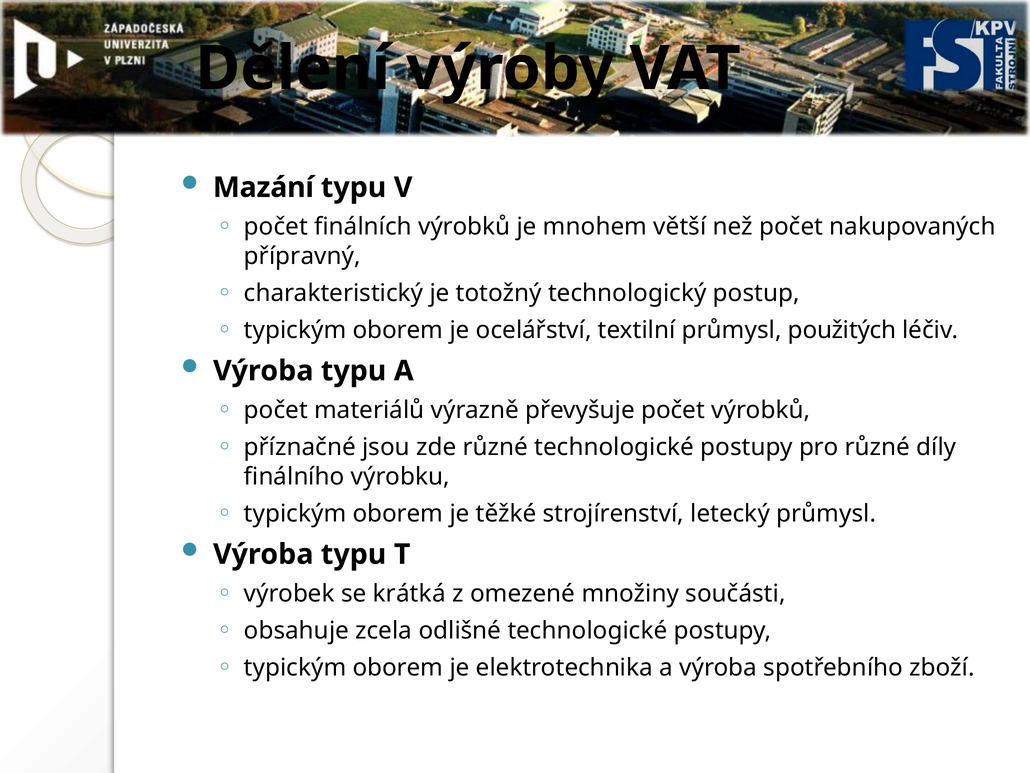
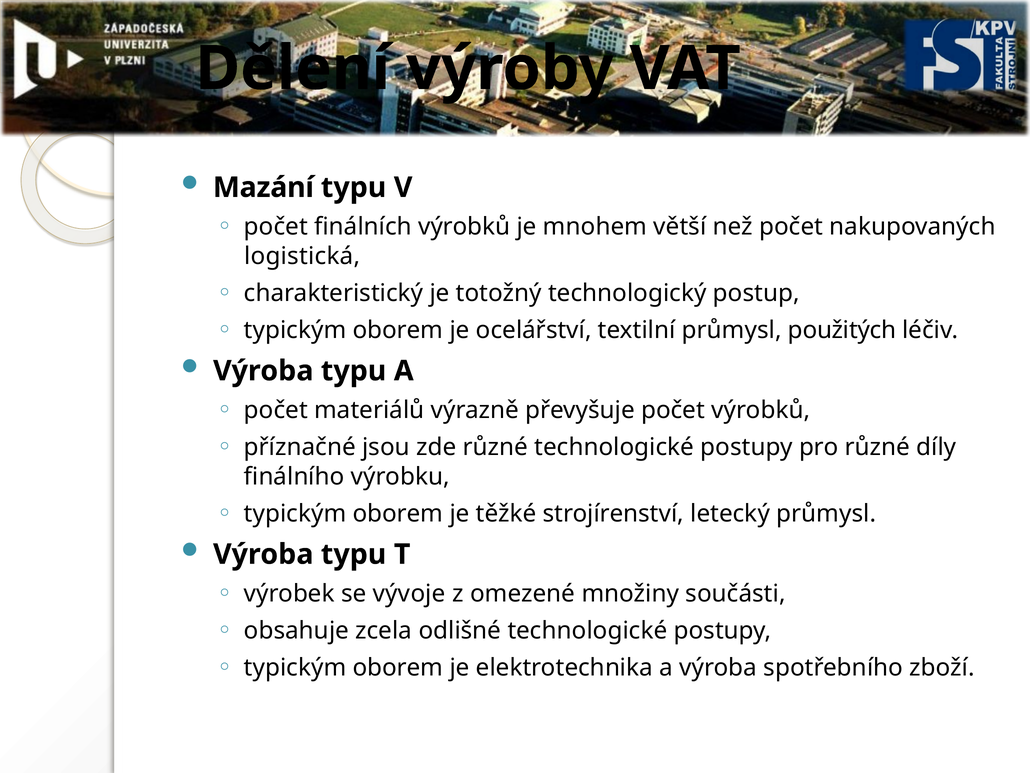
přípravný: přípravný -> logistická
krátká: krátká -> vývoje
